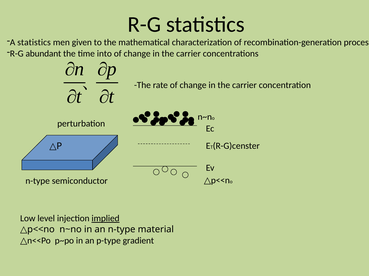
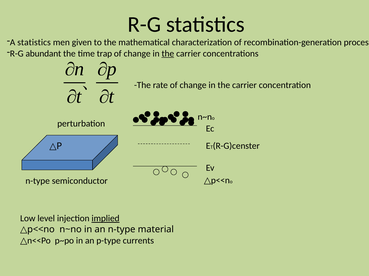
into: into -> trap
the at (168, 54) underline: none -> present
gradient: gradient -> currents
